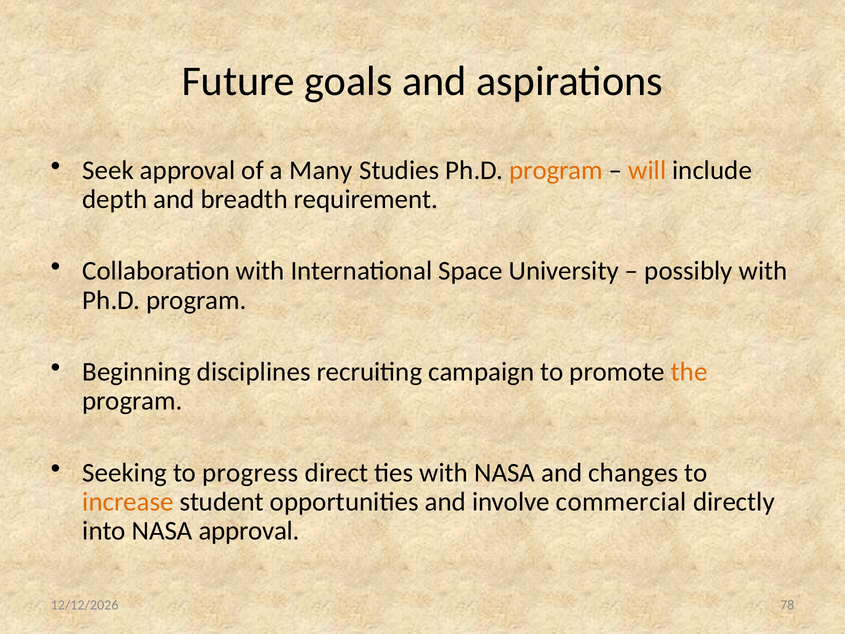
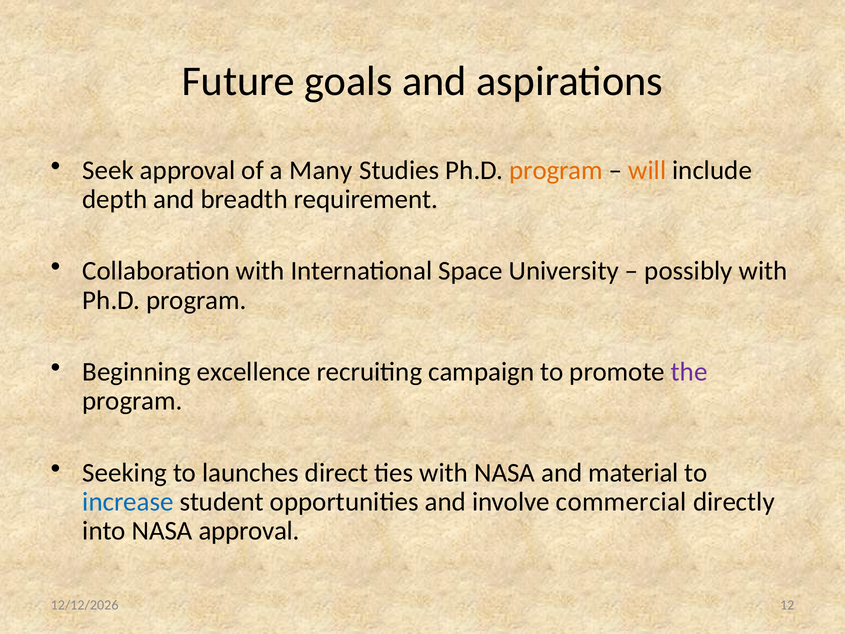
disciplines: disciplines -> excellence
the colour: orange -> purple
progress: progress -> launches
changes: changes -> material
increase colour: orange -> blue
78: 78 -> 12
